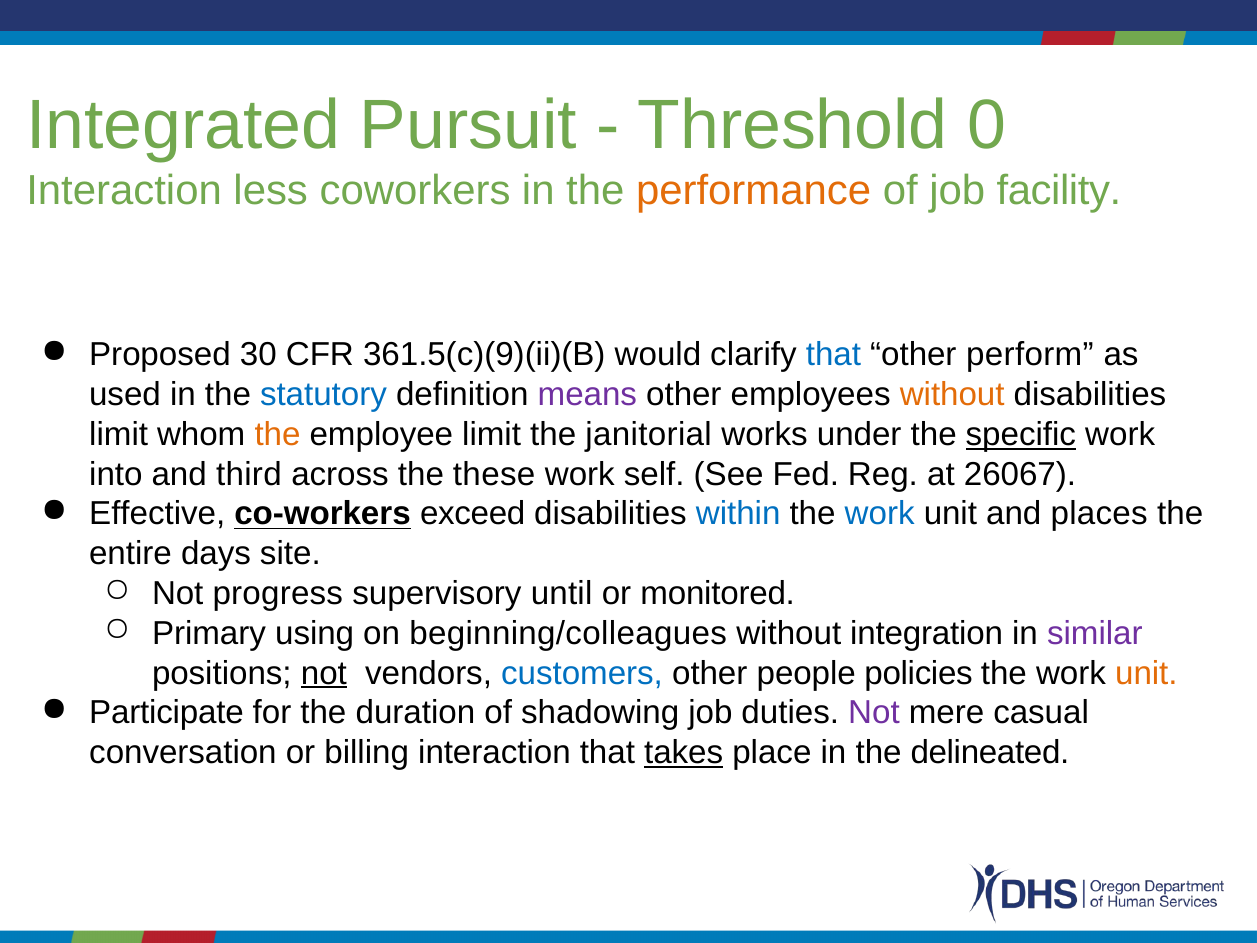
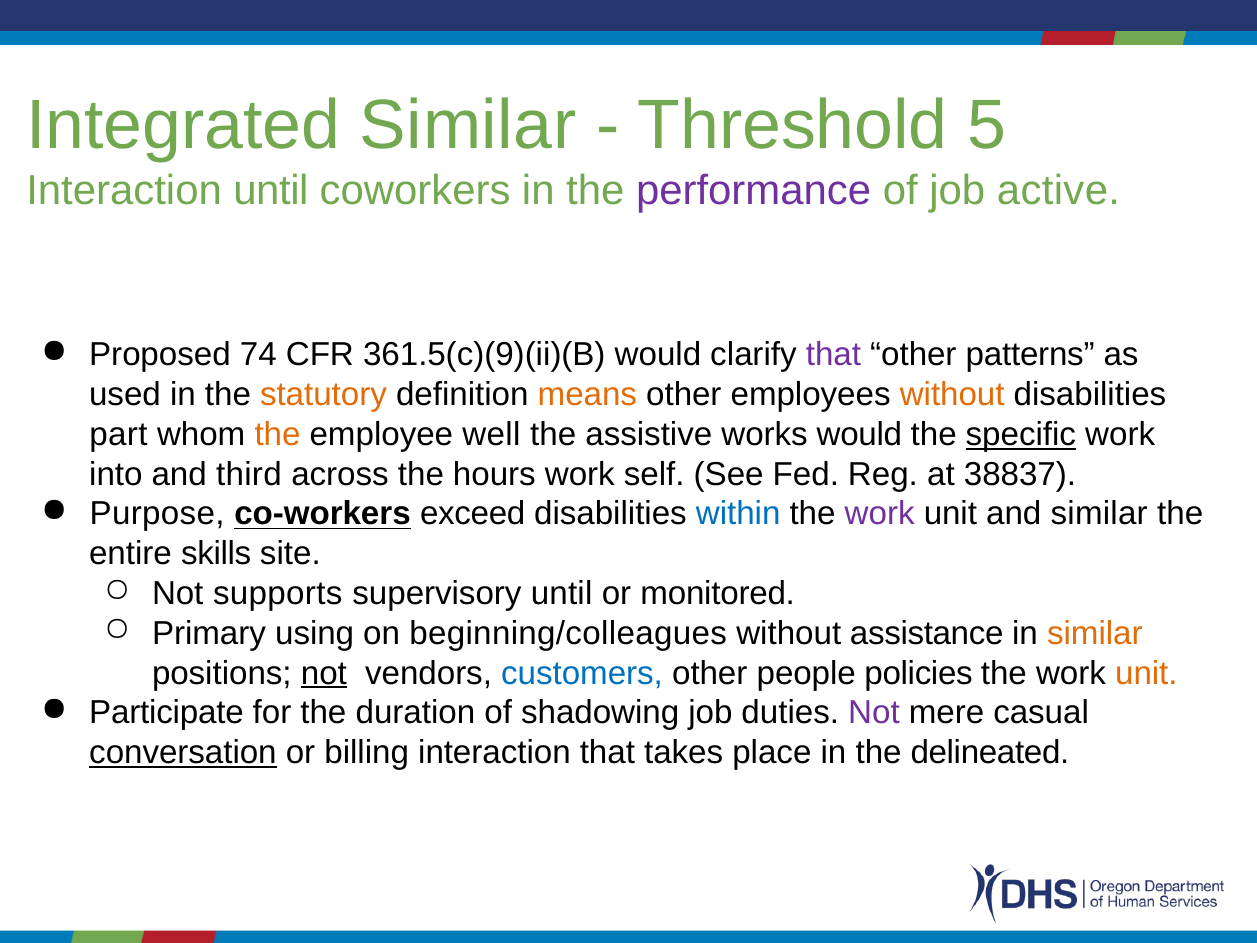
Integrated Pursuit: Pursuit -> Similar
0: 0 -> 5
Interaction less: less -> until
performance colour: orange -> purple
facility: facility -> active
30: 30 -> 74
that at (833, 355) colour: blue -> purple
perform: perform -> patterns
statutory colour: blue -> orange
means colour: purple -> orange
limit at (119, 434): limit -> part
employee limit: limit -> well
janitorial: janitorial -> assistive
works under: under -> would
these: these -> hours
26067: 26067 -> 38837
Effective: Effective -> Purpose
work at (880, 514) colour: blue -> purple
and places: places -> similar
days: days -> skills
progress: progress -> supports
integration: integration -> assistance
similar at (1095, 633) colour: purple -> orange
conversation underline: none -> present
takes underline: present -> none
